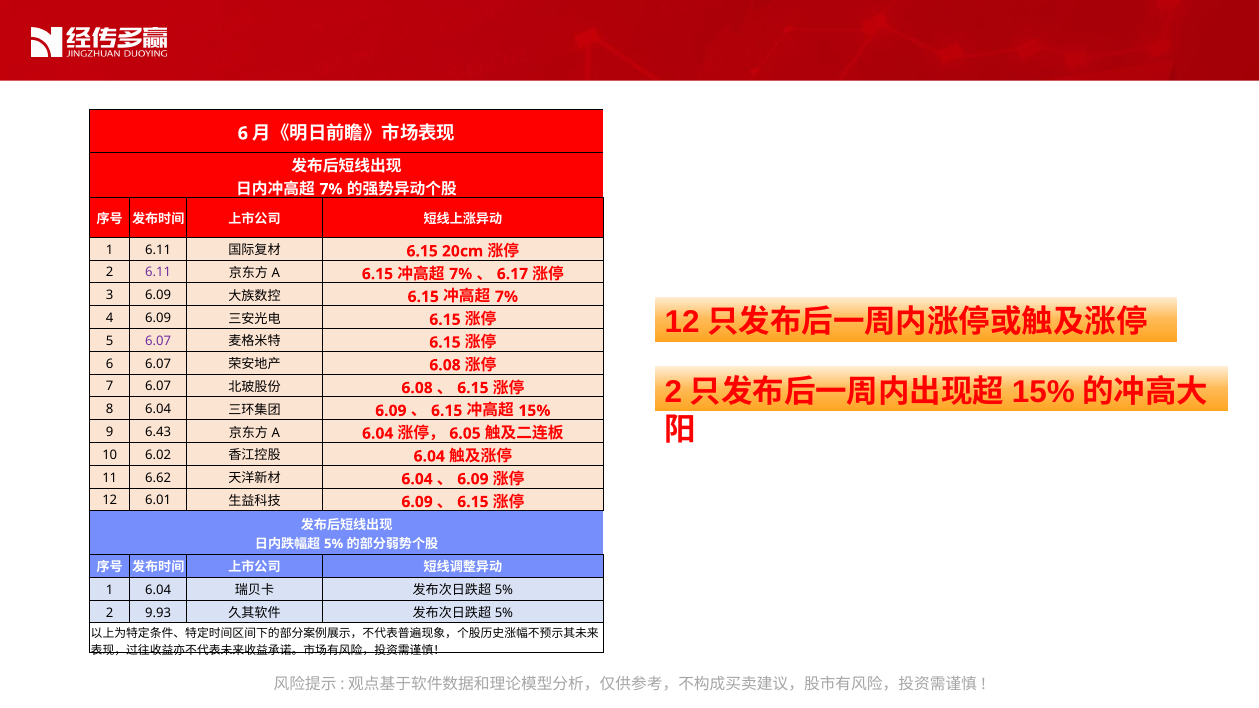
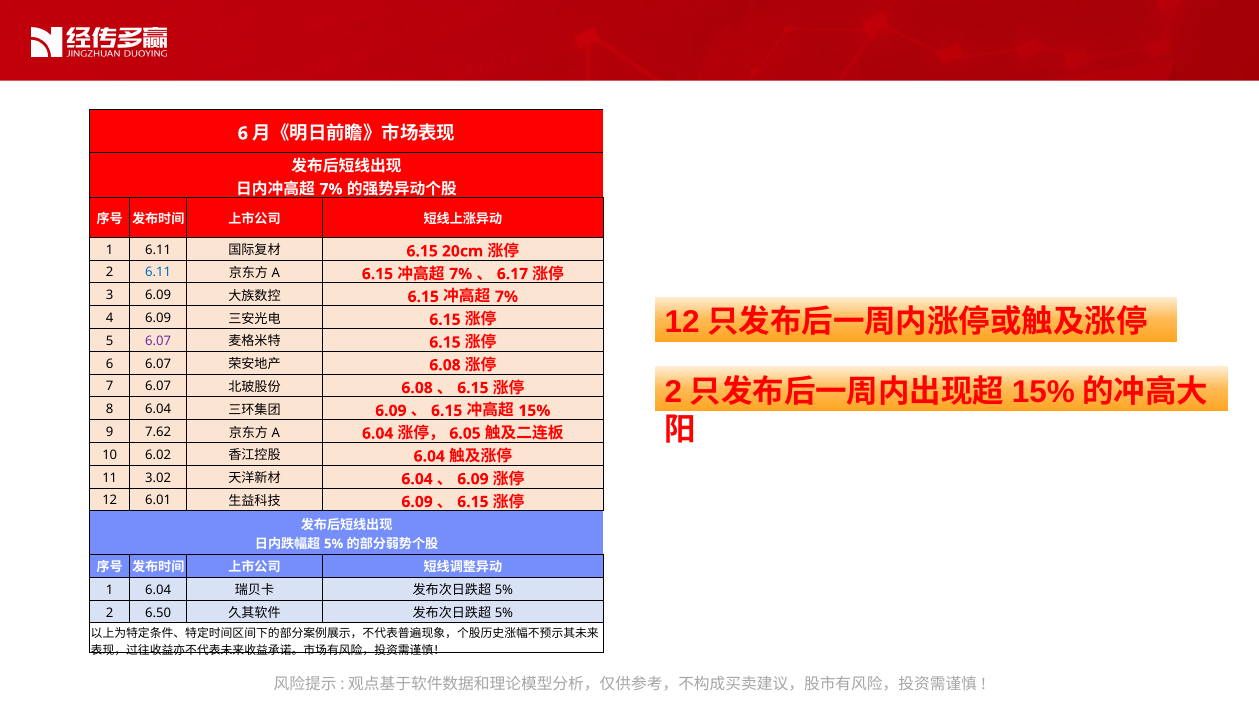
6.11 at (158, 273) colour: purple -> blue
6.43: 6.43 -> 7.62
6.62: 6.62 -> 3.02
9.93: 9.93 -> 6.50
